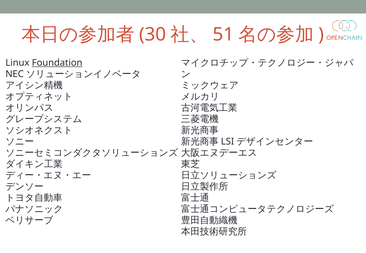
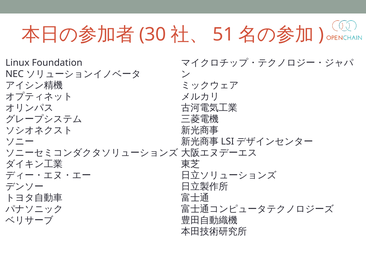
Foundation underline: present -> none
